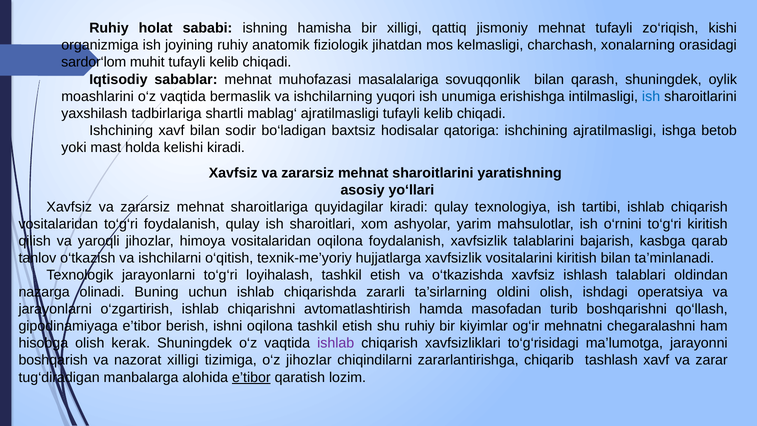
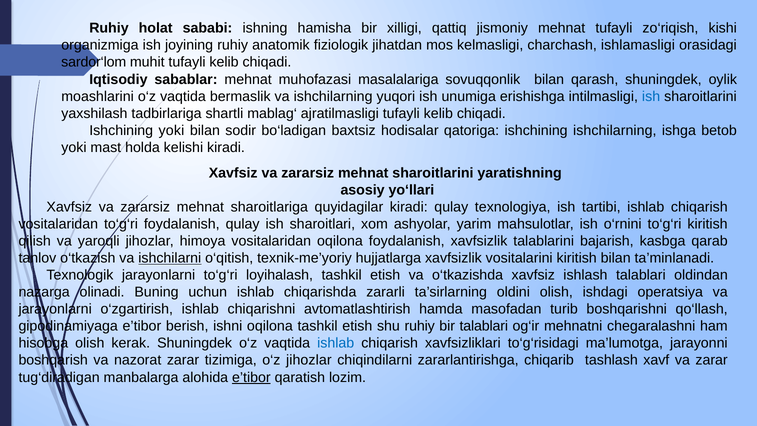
xonalarning: xonalarning -> ishlamasligi
Ishchining xavf: xavf -> yoki
ishchining ajratilmasligi: ajratilmasligi -> ishchilarning
ishchilarni underline: none -> present
bir kiyimlar: kiyimlar -> talablari
ishlab at (336, 343) colour: purple -> blue
nazorat xilligi: xilligi -> zarar
